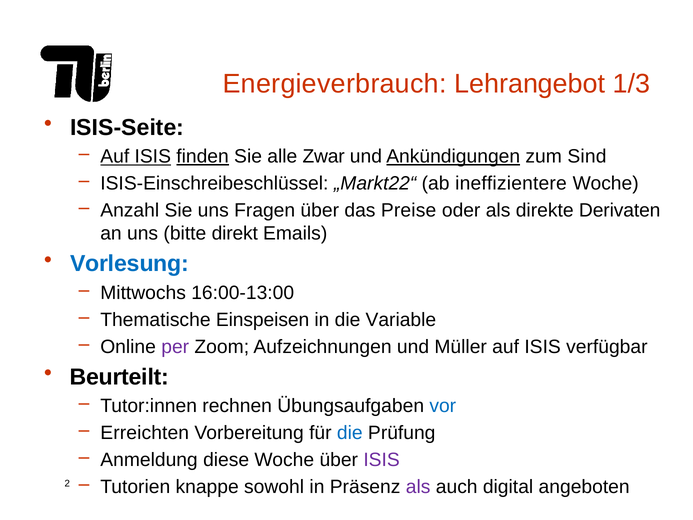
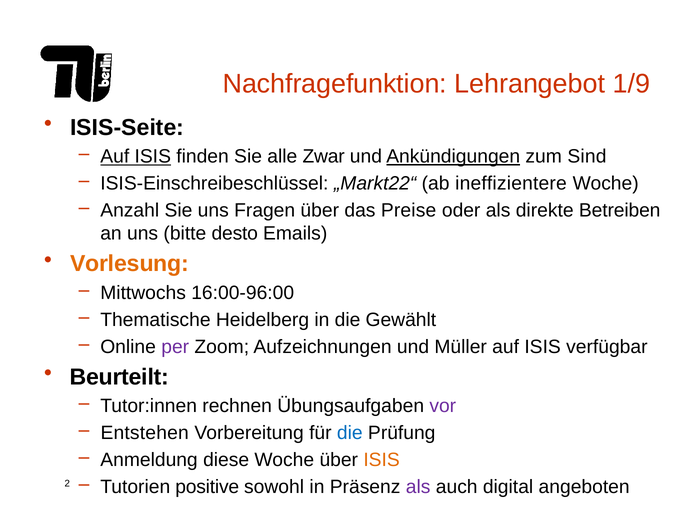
Energieverbrauch: Energieverbrauch -> Nachfragefunktion
1/3: 1/3 -> 1/9
finden underline: present -> none
Derivaten: Derivaten -> Betreiben
direkt: direkt -> desto
Vorlesung colour: blue -> orange
16:00-13:00: 16:00-13:00 -> 16:00-96:00
Einspeisen: Einspeisen -> Heidelberg
Variable: Variable -> Gewählt
vor colour: blue -> purple
Erreichten: Erreichten -> Entstehen
ISIS at (382, 460) colour: purple -> orange
knappe: knappe -> positive
